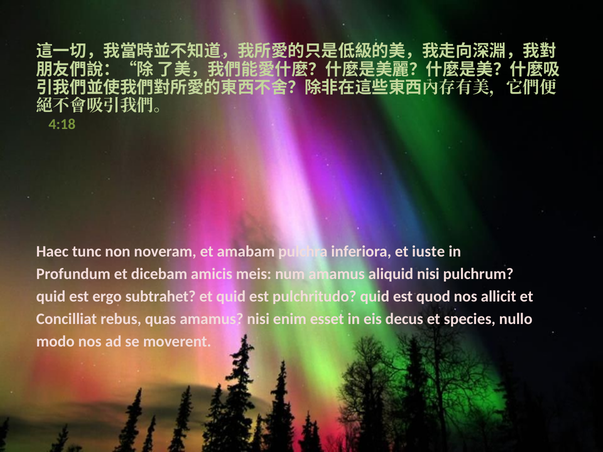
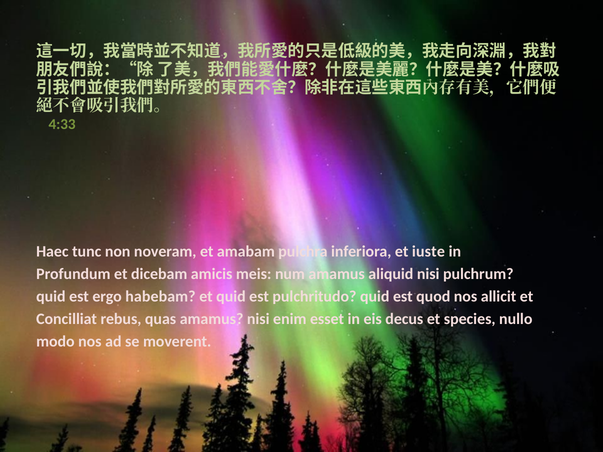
4:18: 4:18 -> 4:33
subtrahet: subtrahet -> habebam
